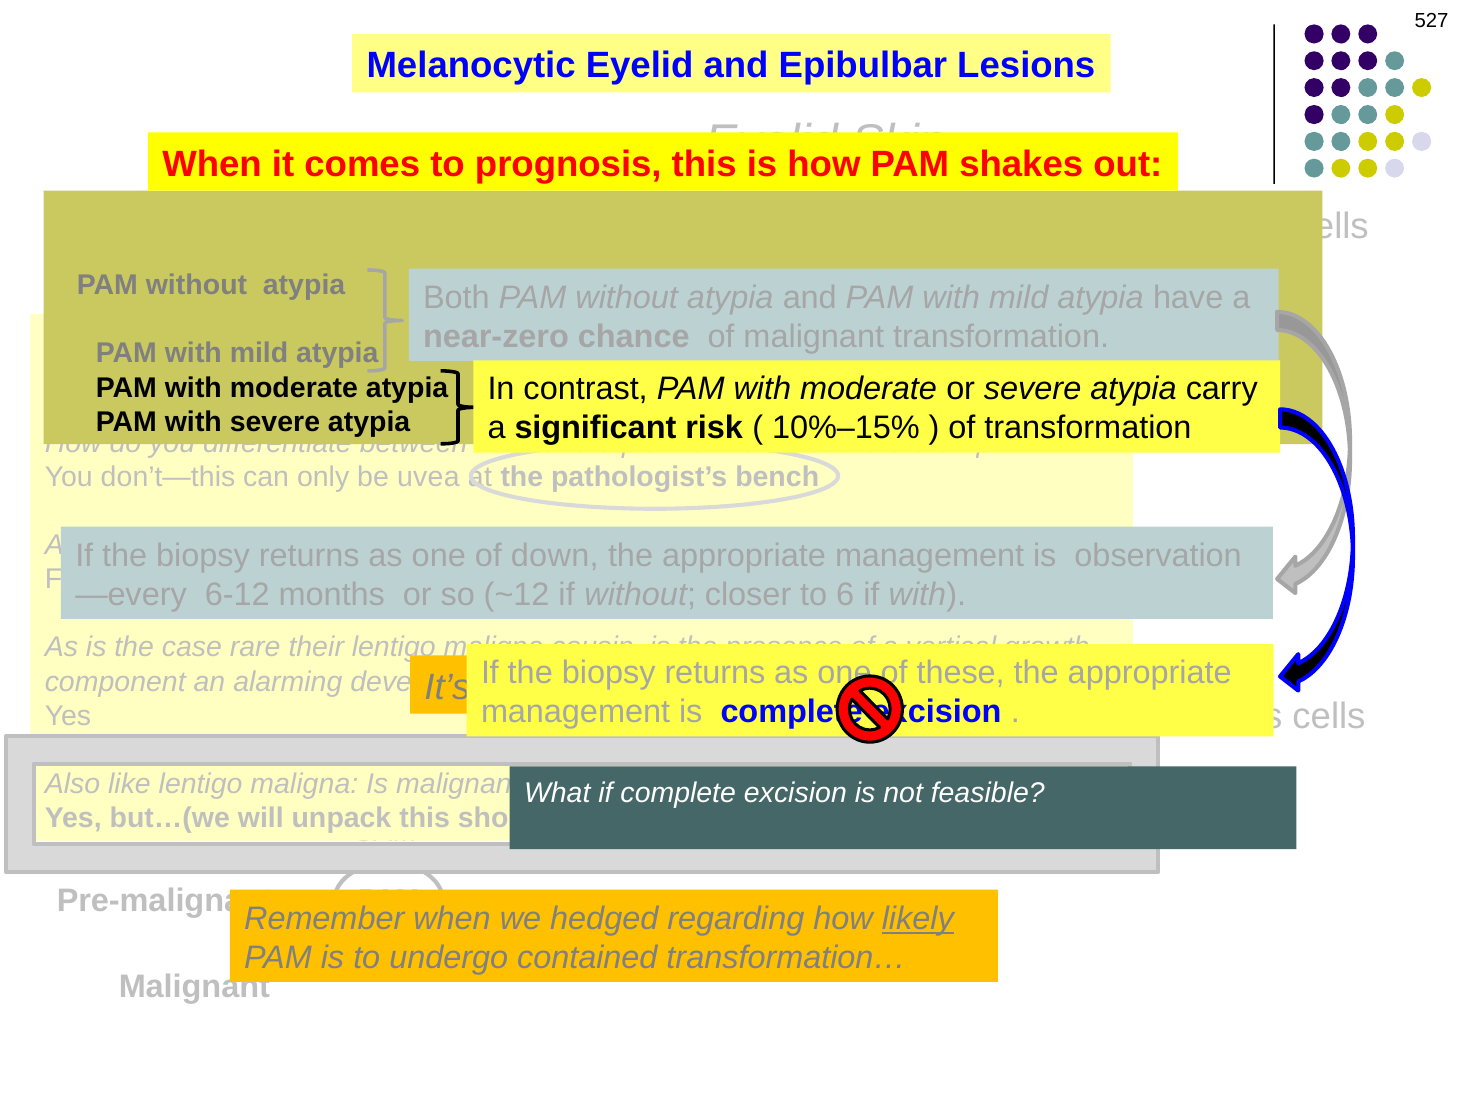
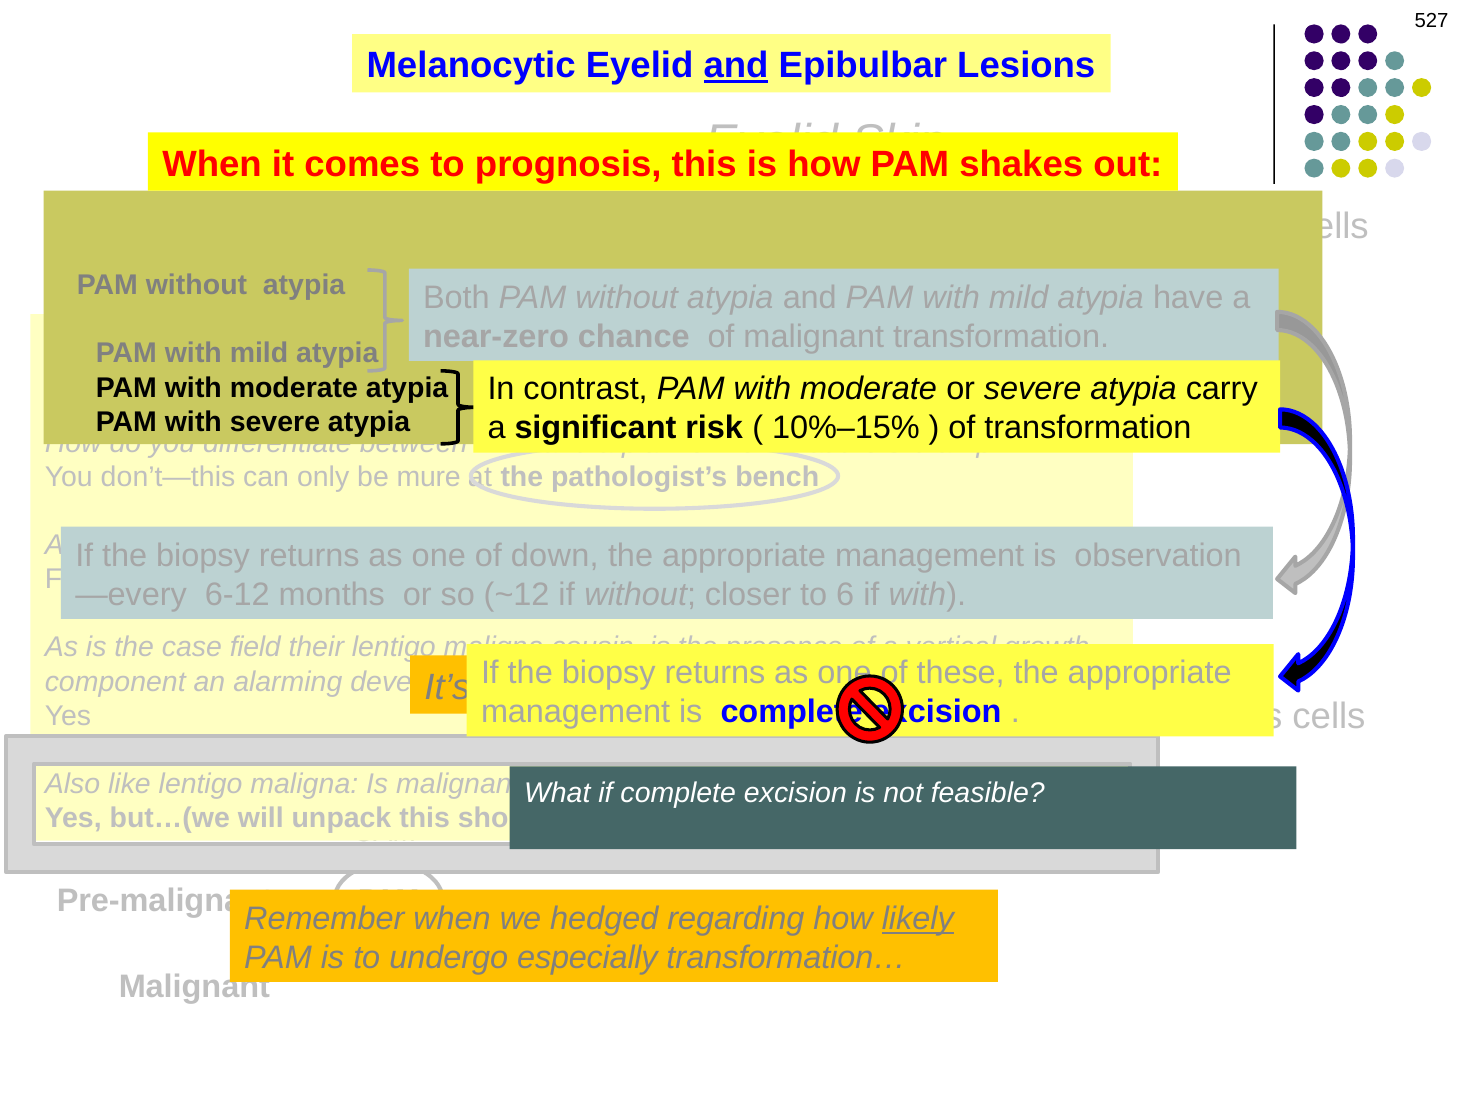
and at (736, 66) underline: none -> present
uvea: uvea -> mure
rare: rare -> field
contained: contained -> especially
